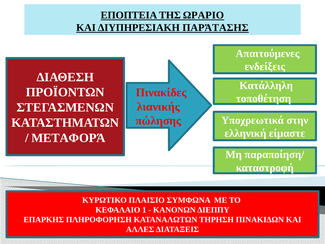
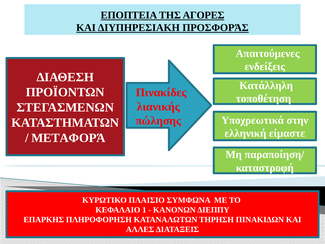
ΩΡΑΡΙΟ: ΩΡΑΡΙΟ -> ΑΓΟΡΕΣ
ΠΑΡΆΤΑΣΗΣ: ΠΑΡΆΤΑΣΗΣ -> ΠΡΟΣΦΟΡΆΣ
